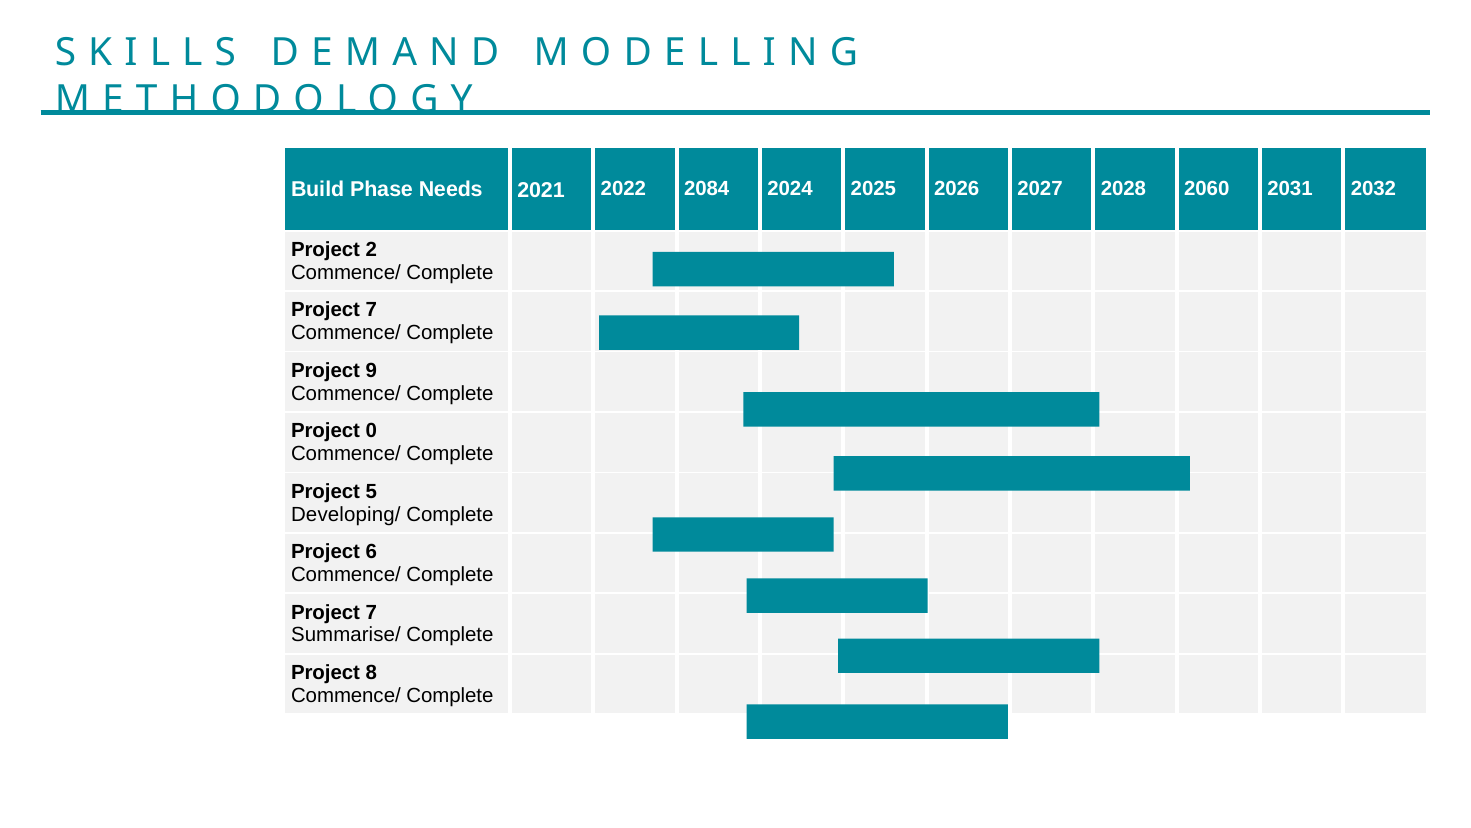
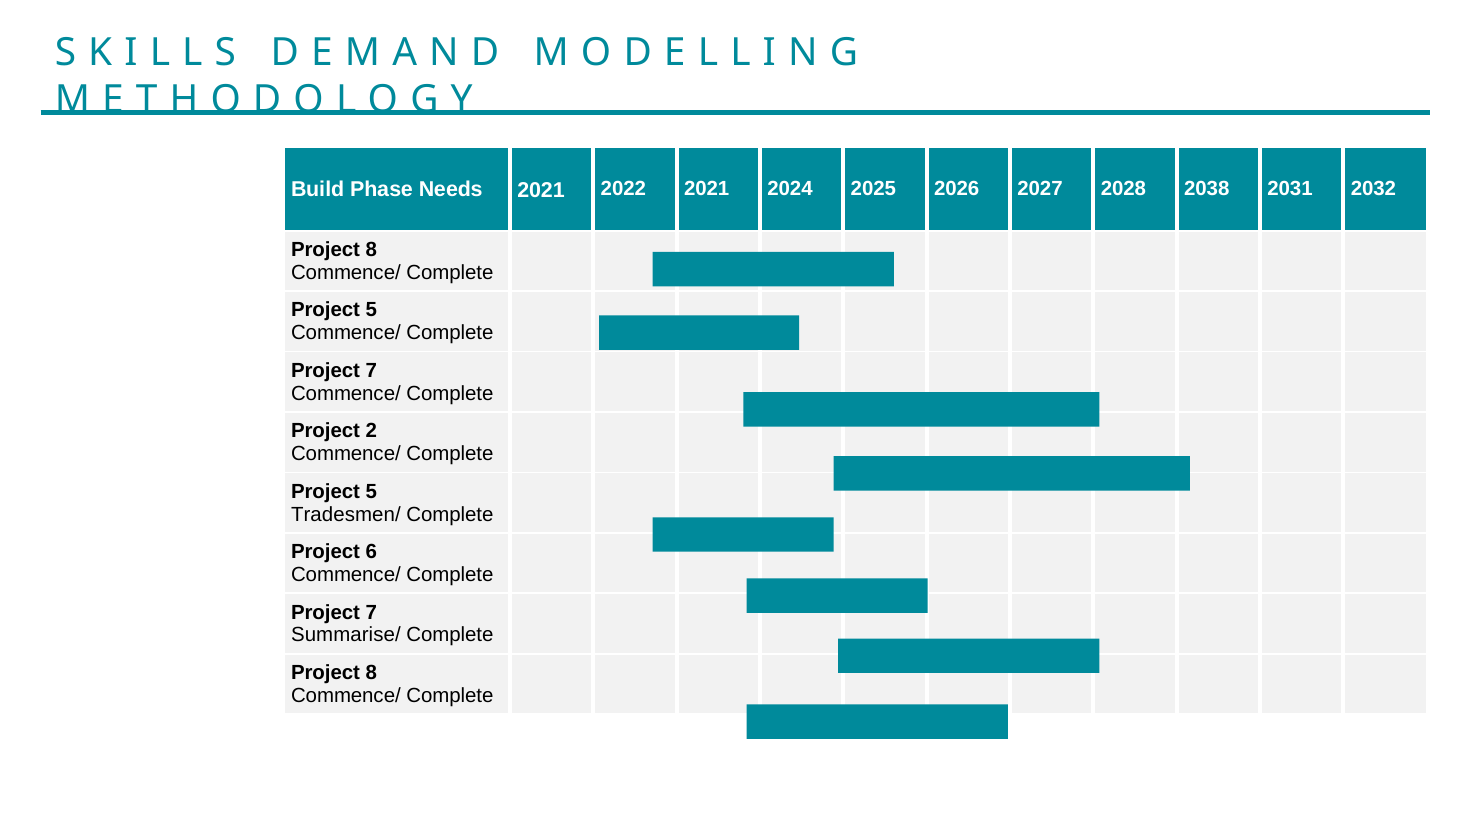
2022 2084: 2084 -> 2021
2060: 2060 -> 2038
2 at (371, 250): 2 -> 8
7 at (371, 310): 7 -> 5
9 at (371, 370): 9 -> 7
0: 0 -> 2
Developing/: Developing/ -> Tradesmen/
